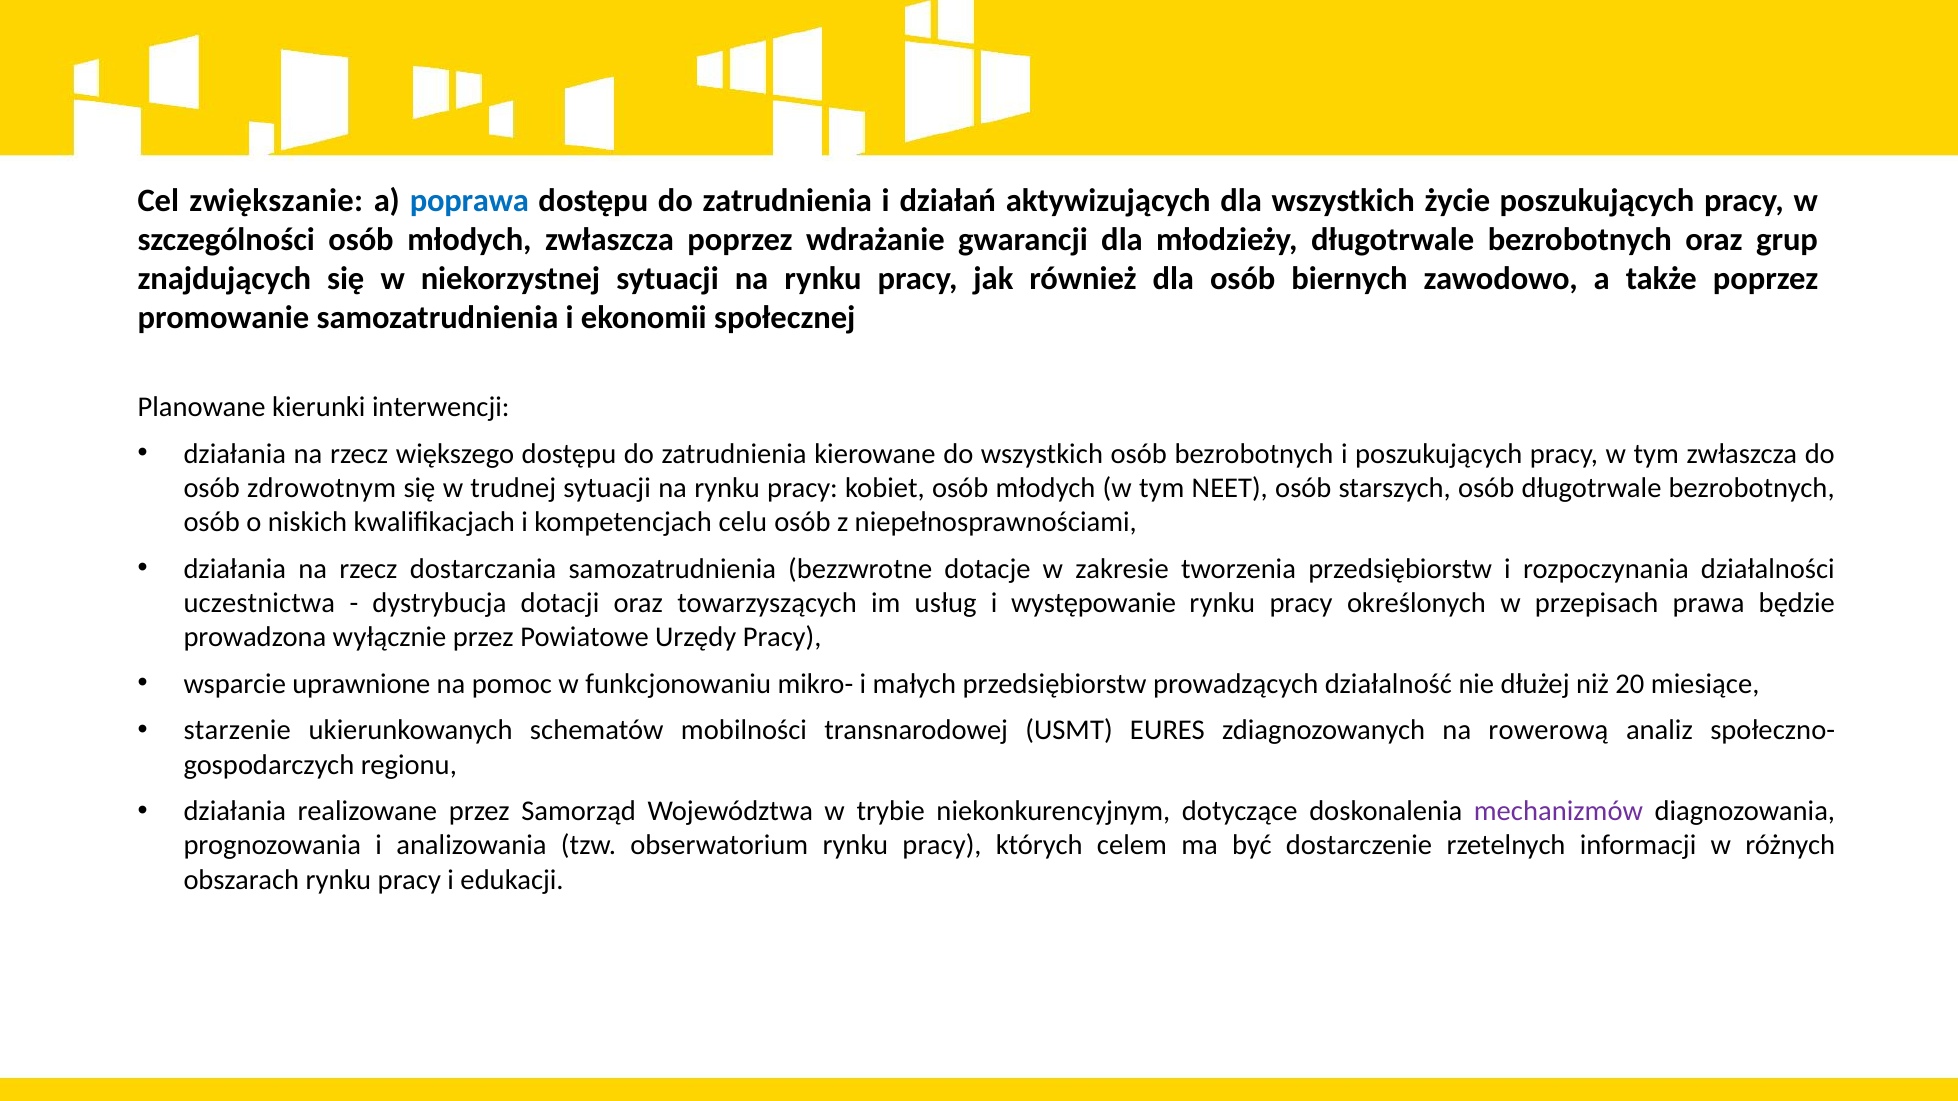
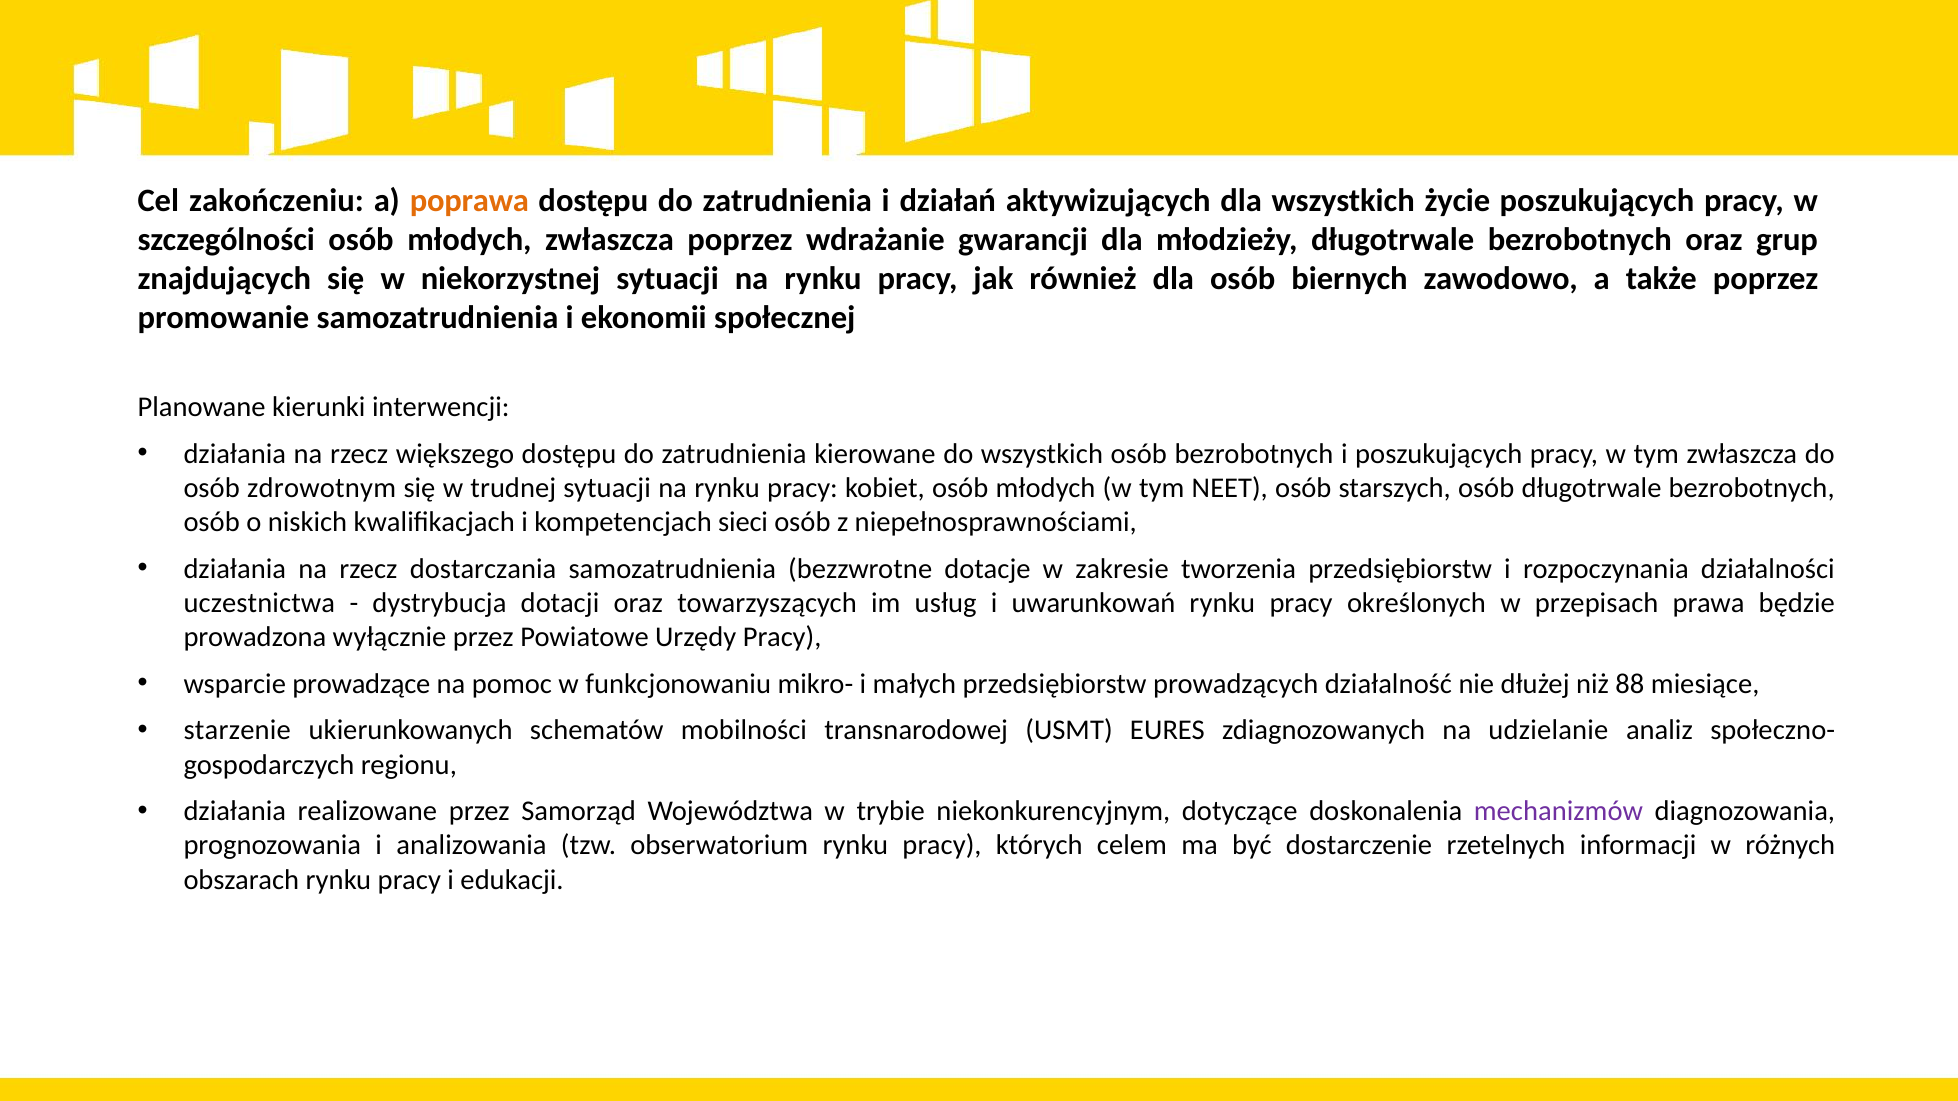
zwiększanie: zwiększanie -> zakończeniu
poprawa colour: blue -> orange
celu: celu -> sieci
występowanie: występowanie -> uwarunkowań
uprawnione: uprawnione -> prowadzące
20: 20 -> 88
rowerową: rowerową -> udzielanie
